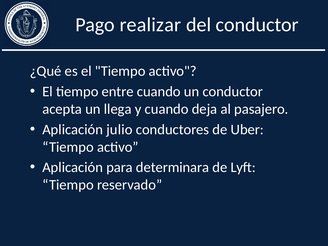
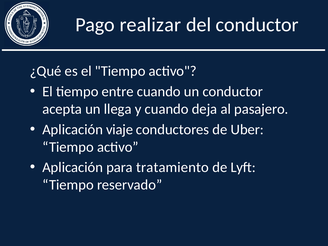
julio: julio -> viaje
determinara: determinara -> tratamiento
